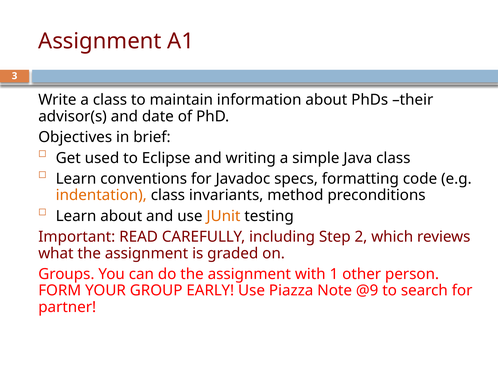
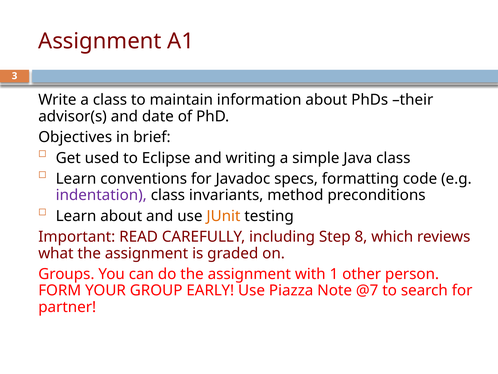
indentation colour: orange -> purple
2: 2 -> 8
@9: @9 -> @7
